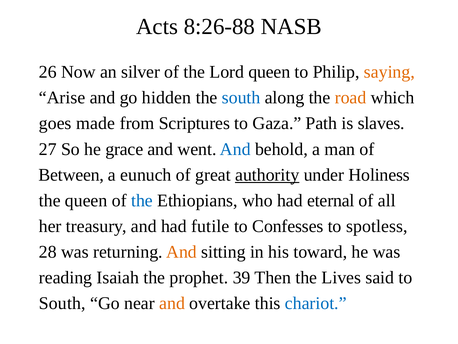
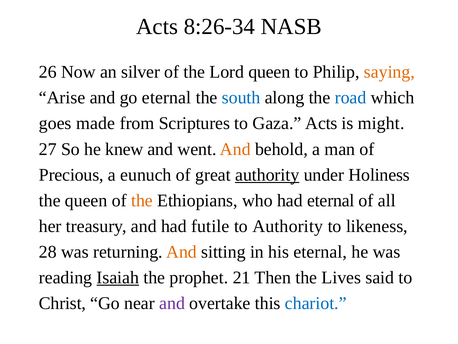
8:26-88: 8:26-88 -> 8:26-34
go hidden: hidden -> eternal
road colour: orange -> blue
Gaza Path: Path -> Acts
slaves: slaves -> might
grace: grace -> knew
And at (235, 149) colour: blue -> orange
Between: Between -> Precious
the at (142, 200) colour: blue -> orange
to Confesses: Confesses -> Authority
spotless: spotless -> likeness
his toward: toward -> eternal
Isaiah underline: none -> present
39: 39 -> 21
South at (62, 303): South -> Christ
and at (172, 303) colour: orange -> purple
